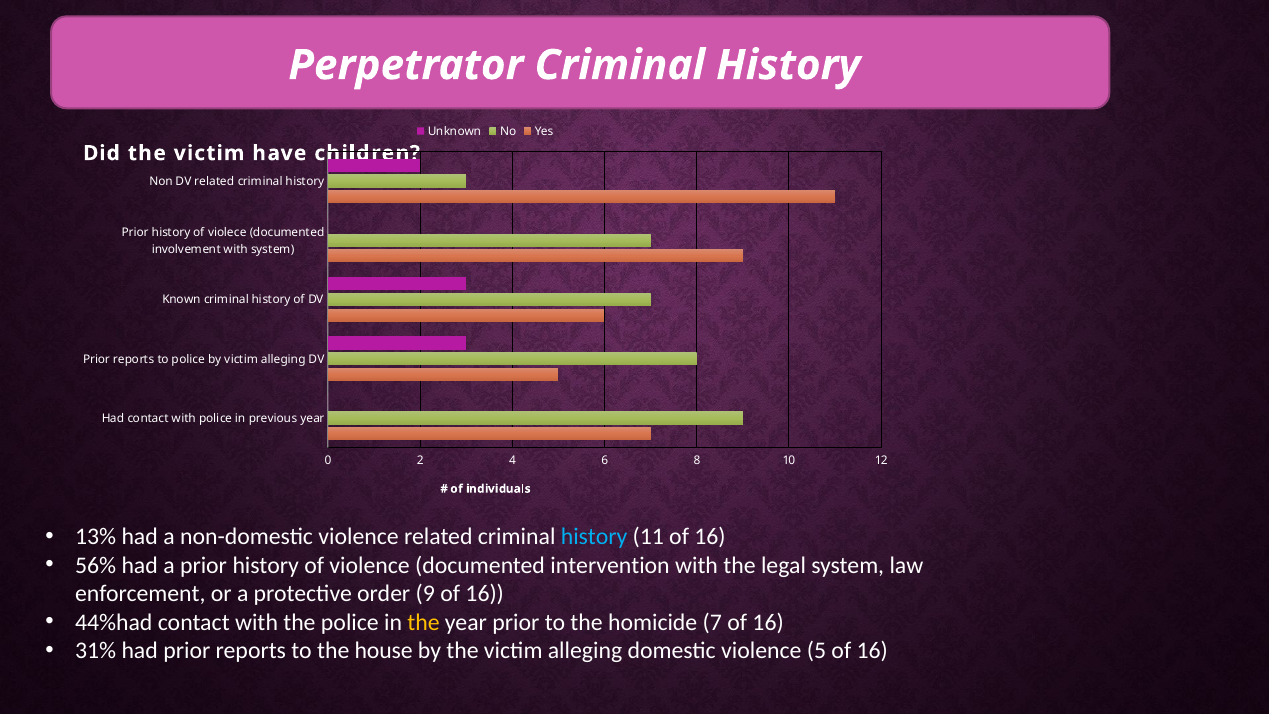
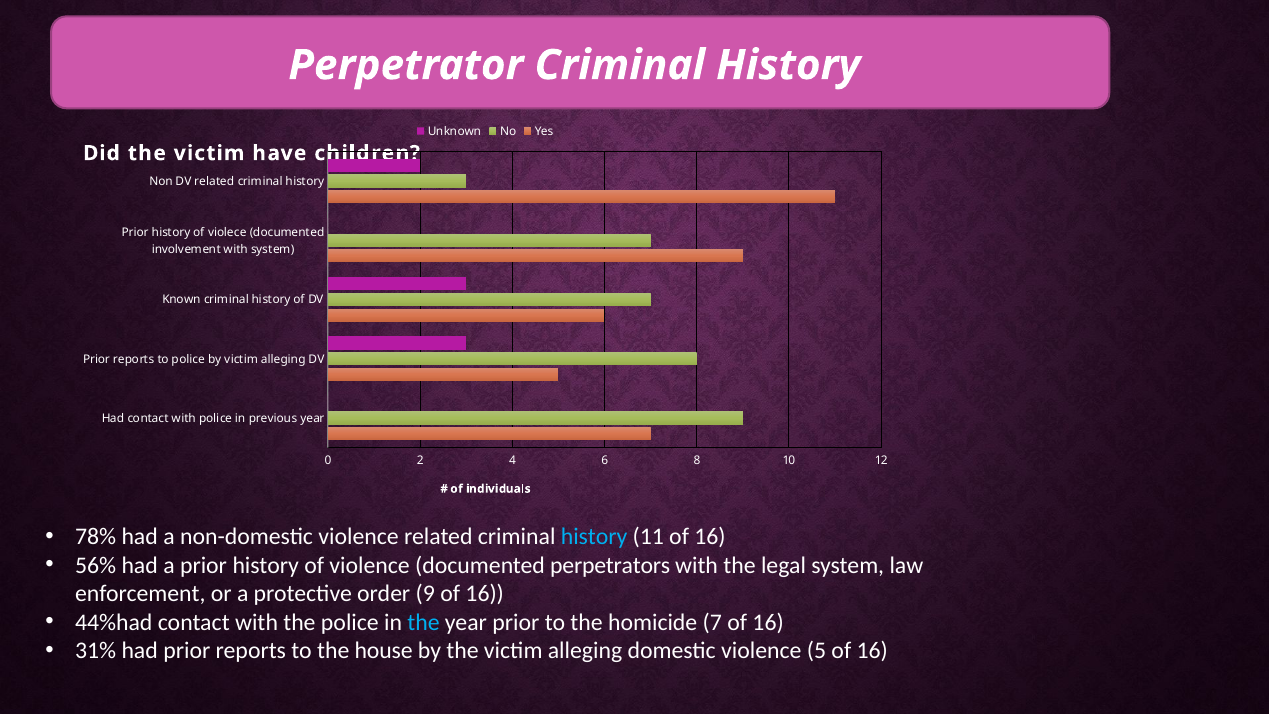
13%: 13% -> 78%
intervention: intervention -> perpetrators
the at (424, 622) colour: yellow -> light blue
